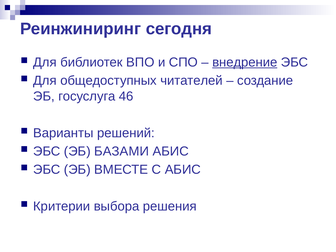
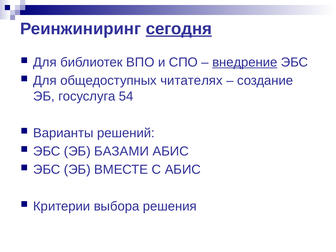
сегодня underline: none -> present
читателей: читателей -> читателях
46: 46 -> 54
